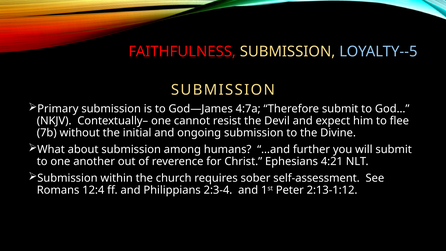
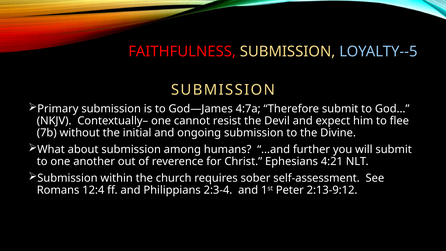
2:13-1:12: 2:13-1:12 -> 2:13-9:12
